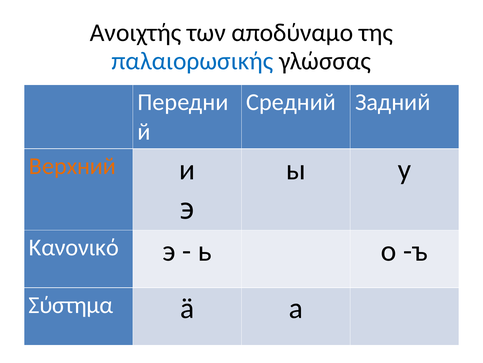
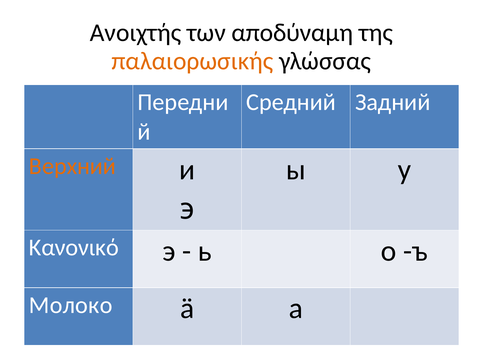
αποδύναμο: αποδύναμο -> αποδύναμη
παλαιορωσικής colour: blue -> orange
Σύστημα: Σύστημα -> Молоко
